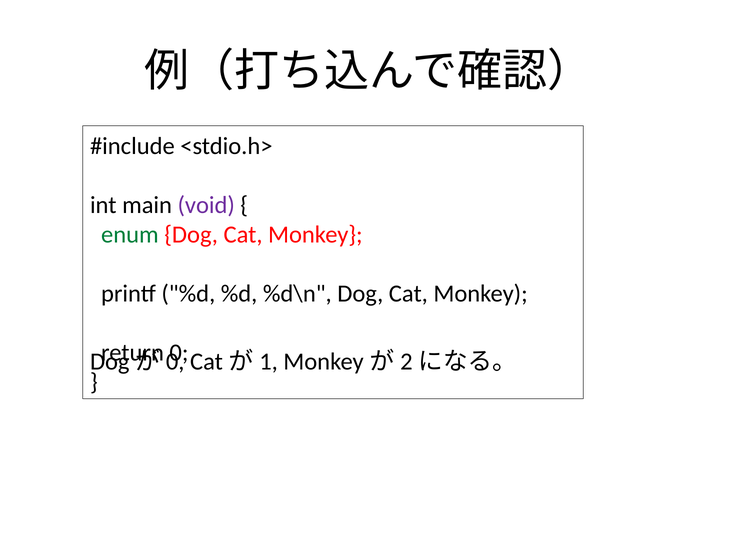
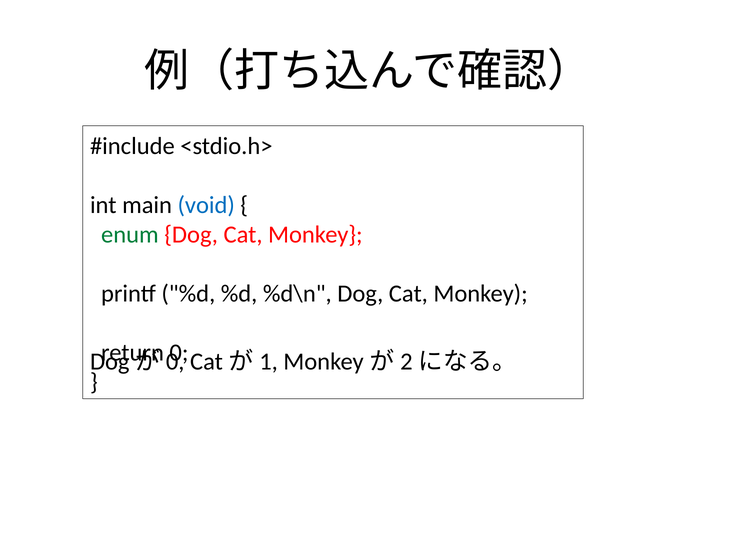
void colour: purple -> blue
